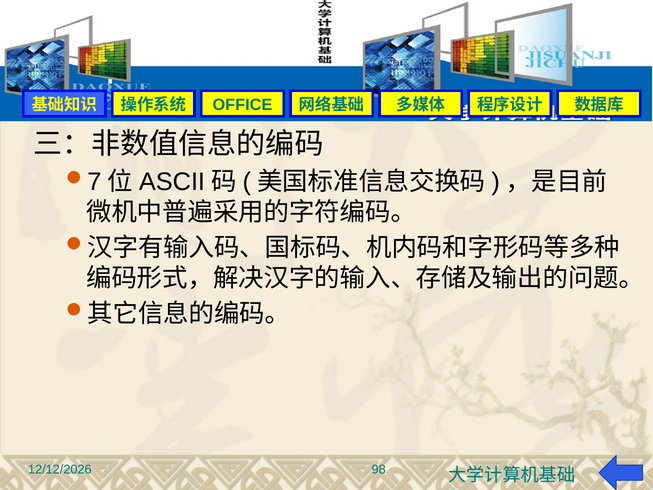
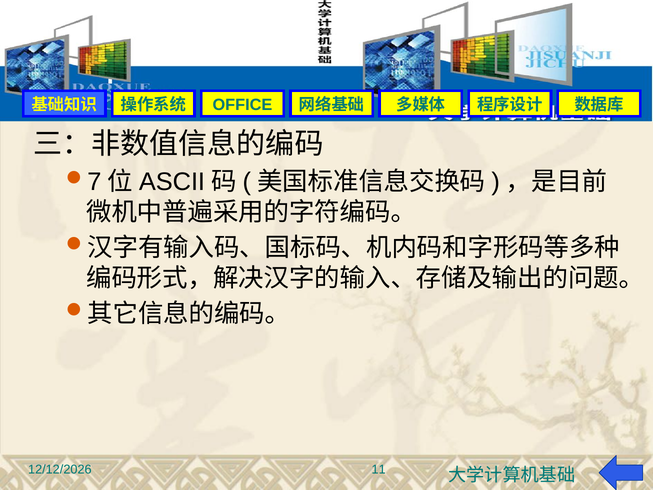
98: 98 -> 11
